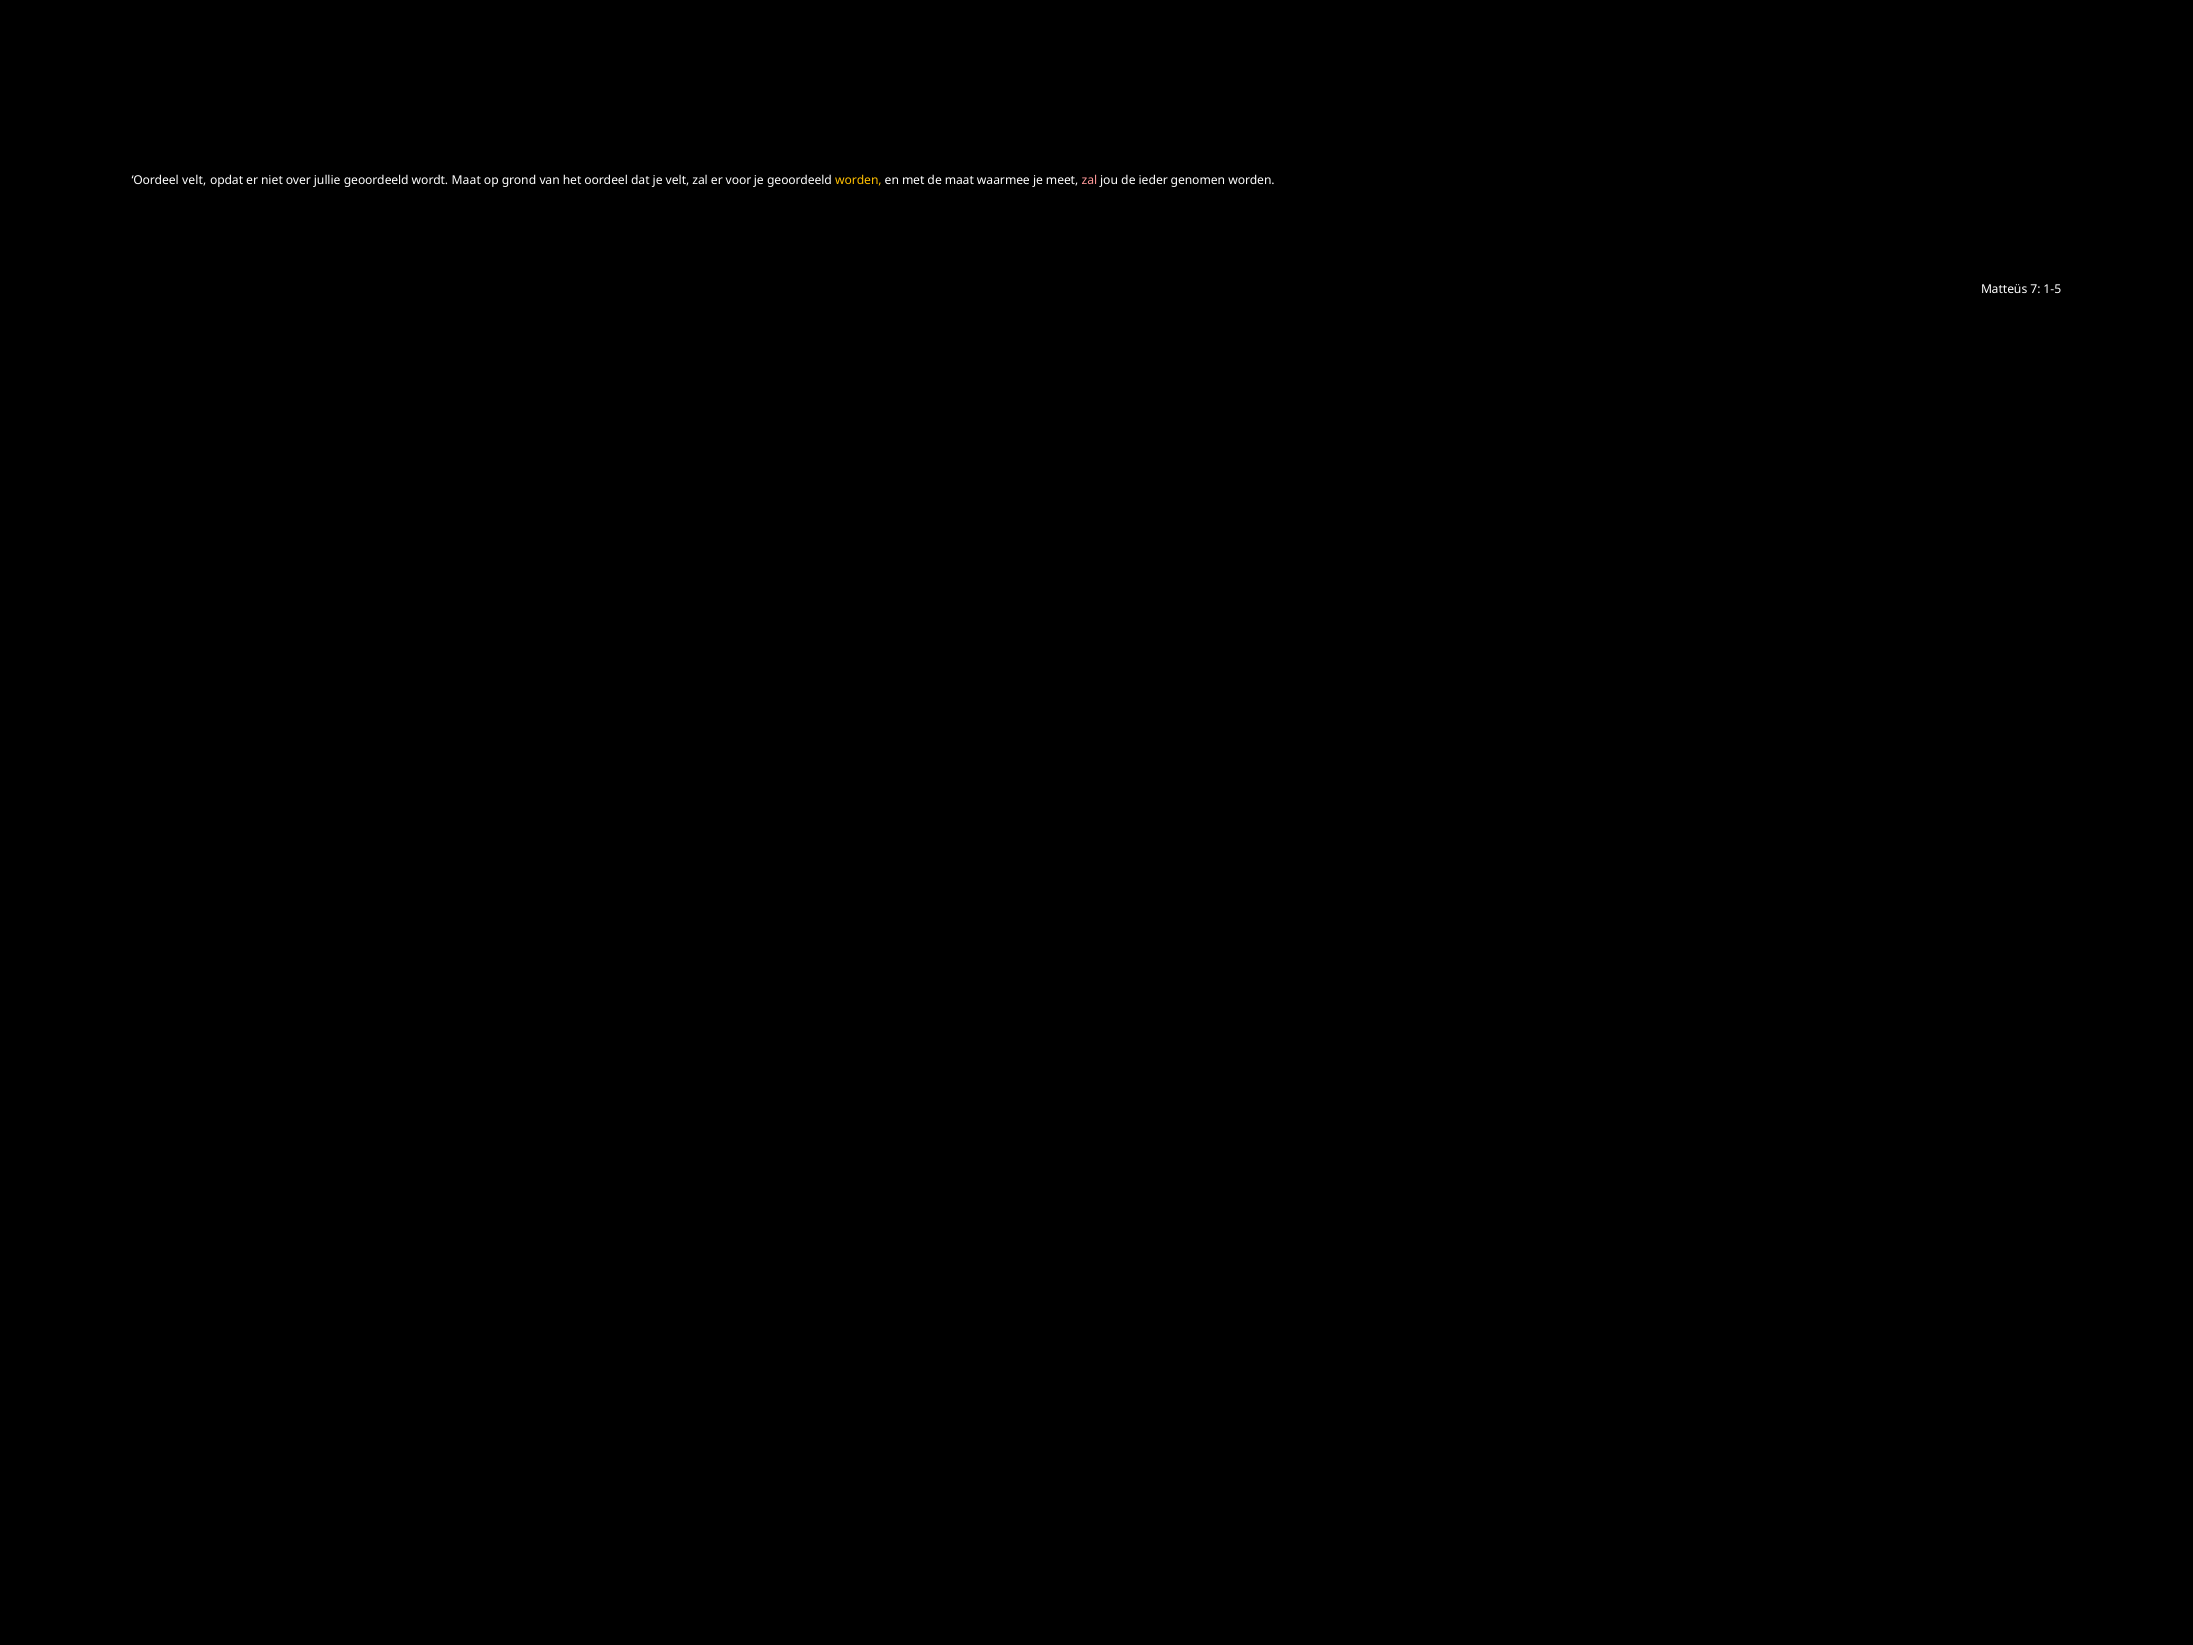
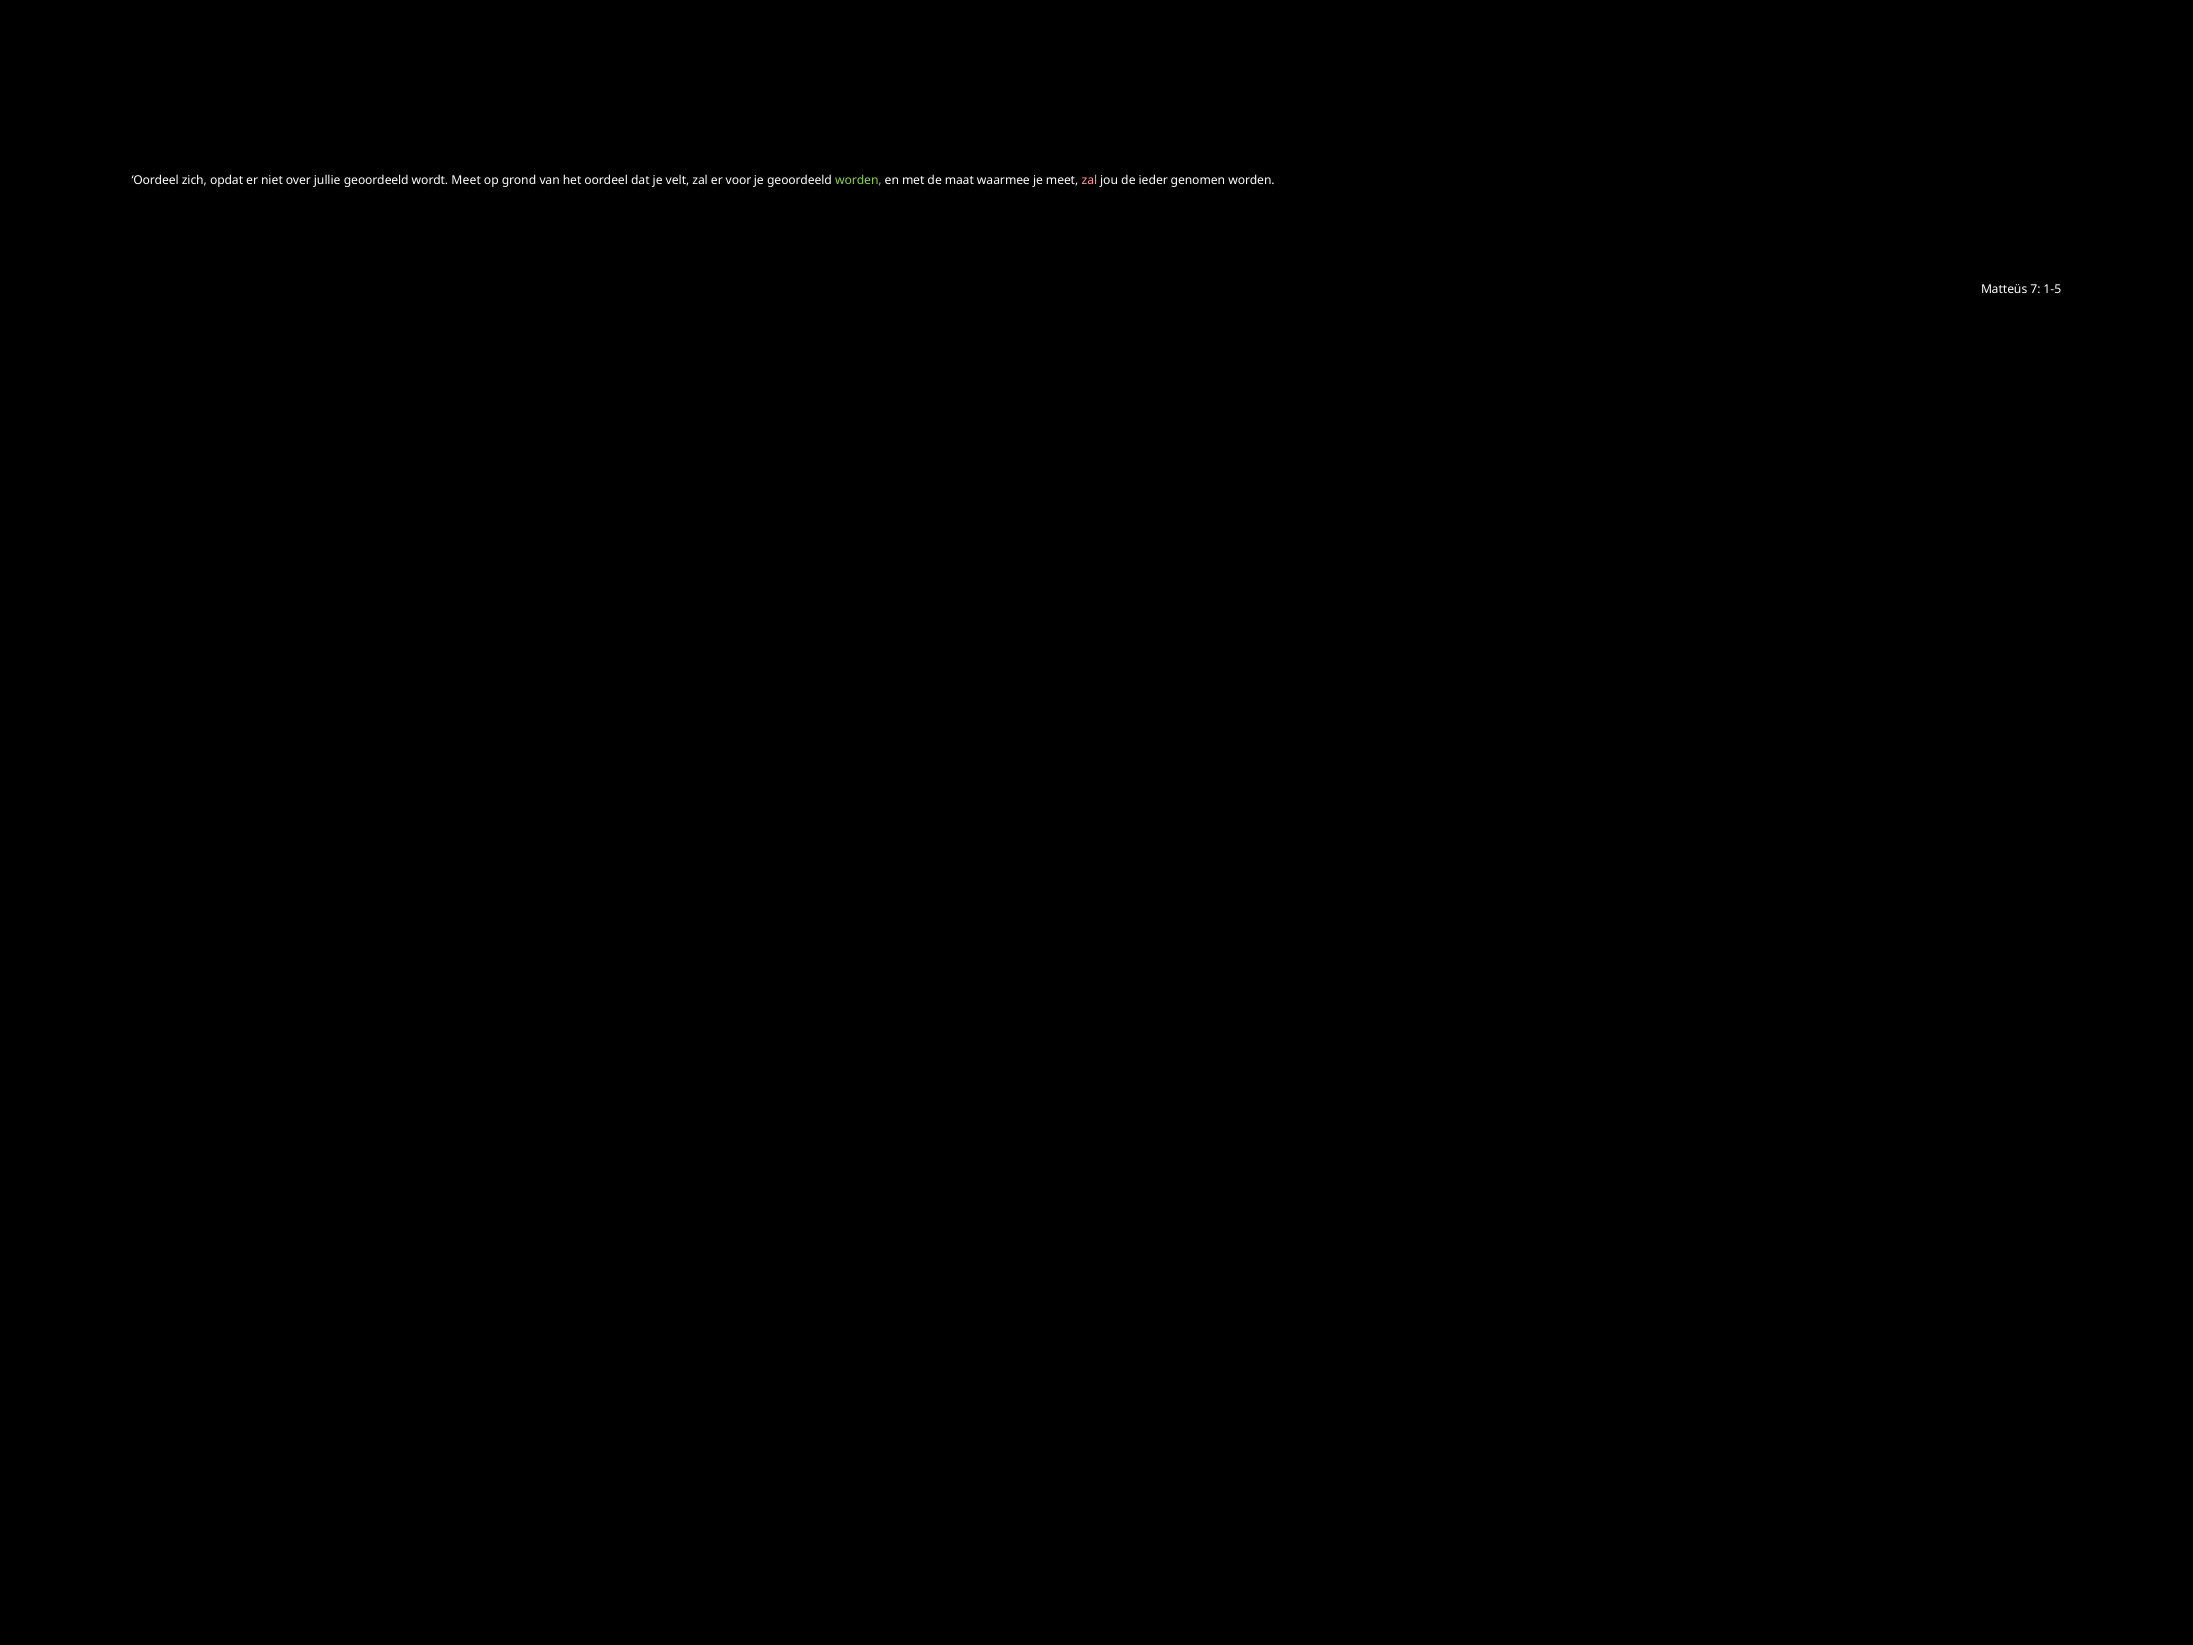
Oordeel velt: velt -> zich
wordt Maat: Maat -> Meet
worden at (858, 180) colour: yellow -> light green
